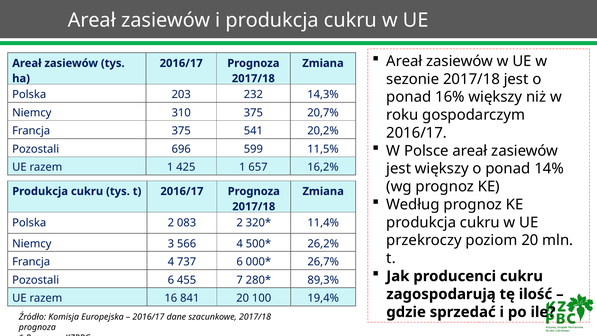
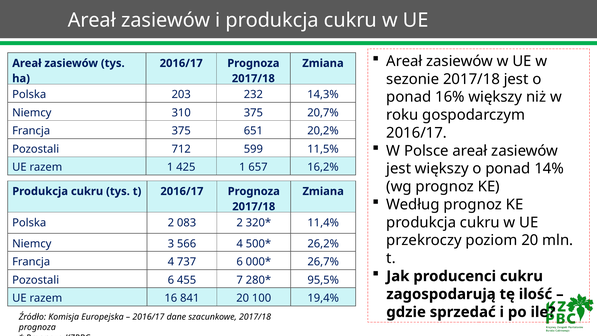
541: 541 -> 651
696: 696 -> 712
89,3%: 89,3% -> 95,5%
